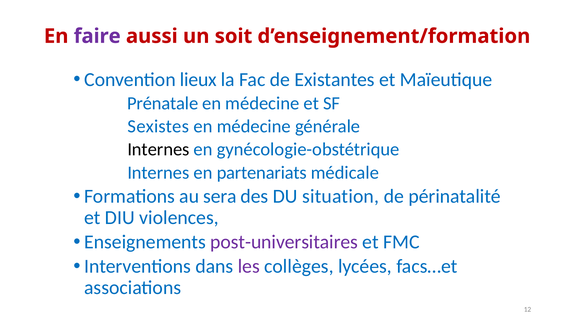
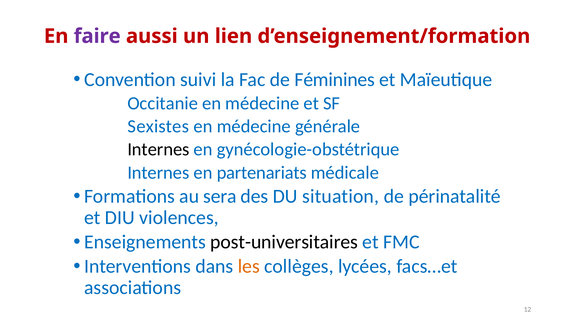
soit: soit -> lien
lieux: lieux -> suivi
Existantes: Existantes -> Féminines
Prénatale: Prénatale -> Occitanie
post-universitaires colour: purple -> black
les colour: purple -> orange
